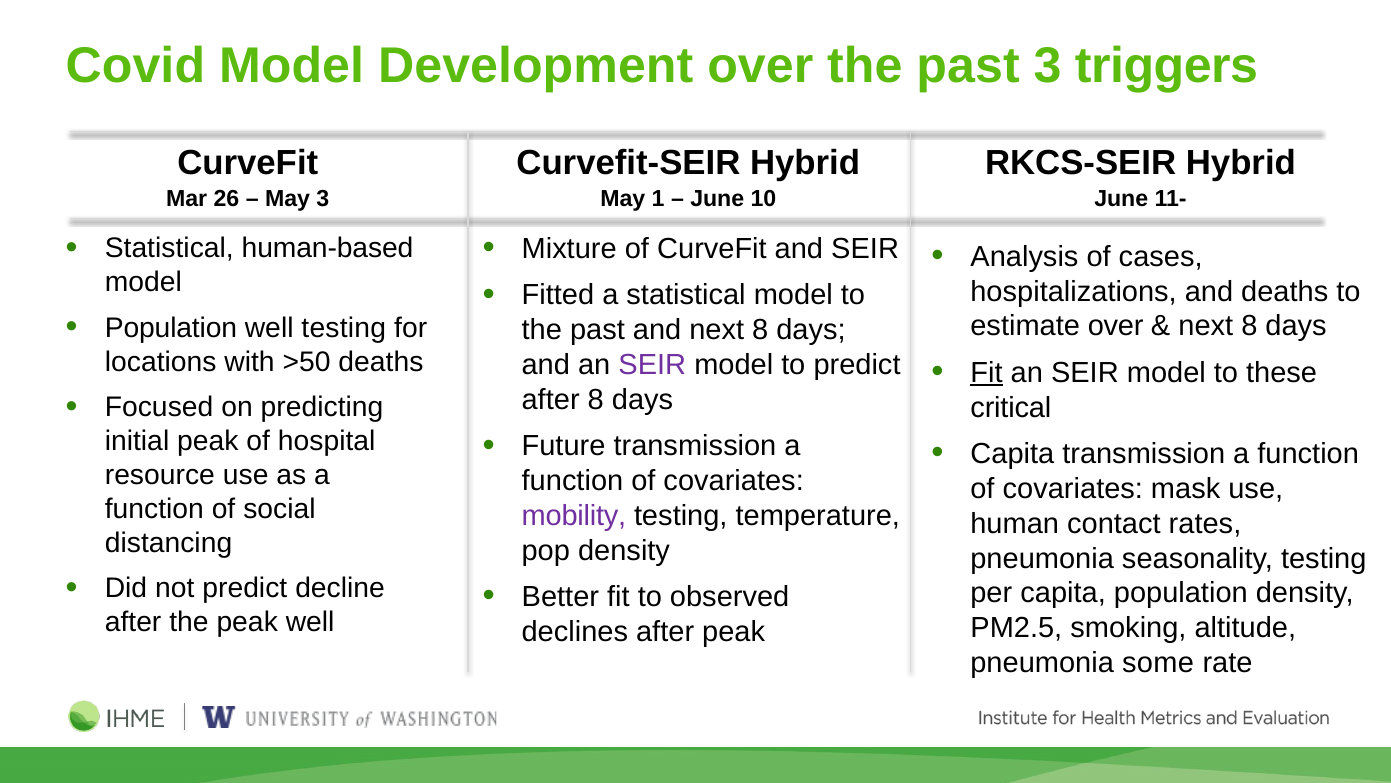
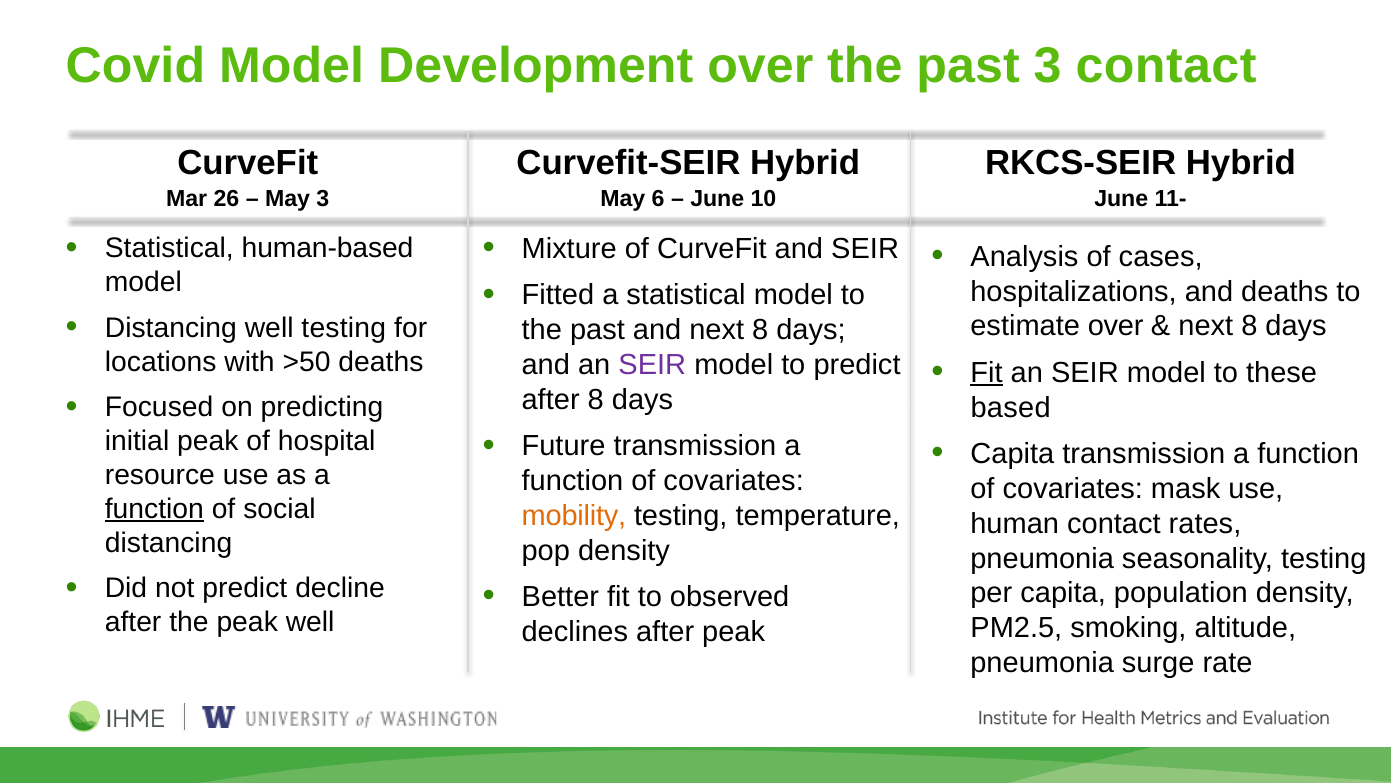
3 triggers: triggers -> contact
1: 1 -> 6
Population at (171, 328): Population -> Distancing
critical: critical -> based
function at (154, 509) underline: none -> present
mobility colour: purple -> orange
some: some -> surge
